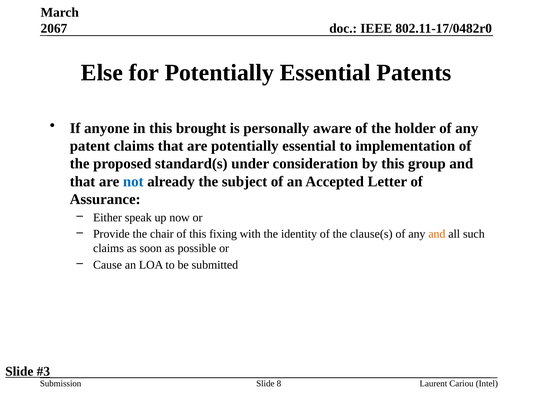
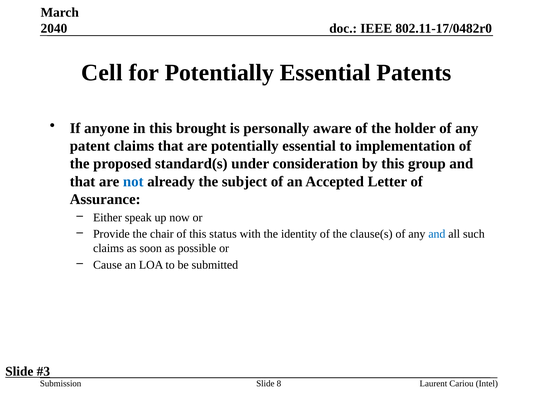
2067: 2067 -> 2040
Else: Else -> Cell
fixing: fixing -> status
and at (437, 234) colour: orange -> blue
